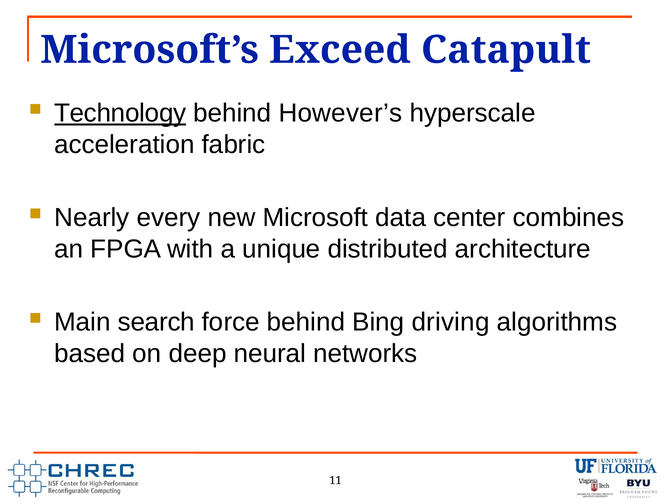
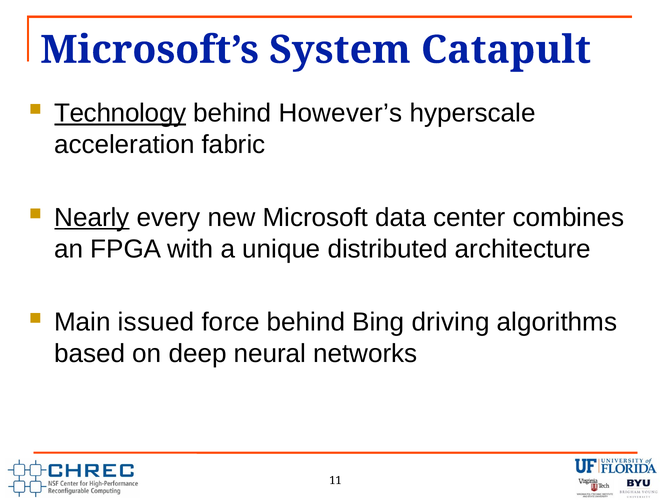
Exceed: Exceed -> System
Nearly underline: none -> present
search: search -> issued
